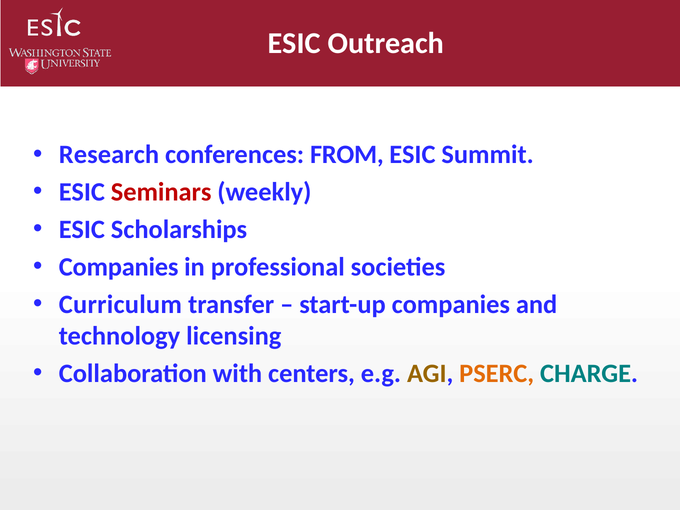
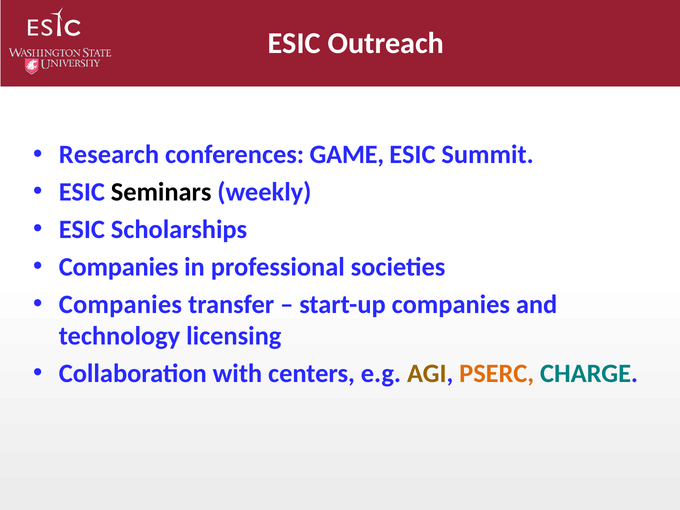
FROM: FROM -> GAME
Seminars colour: red -> black
Curriculum at (120, 304): Curriculum -> Companies
